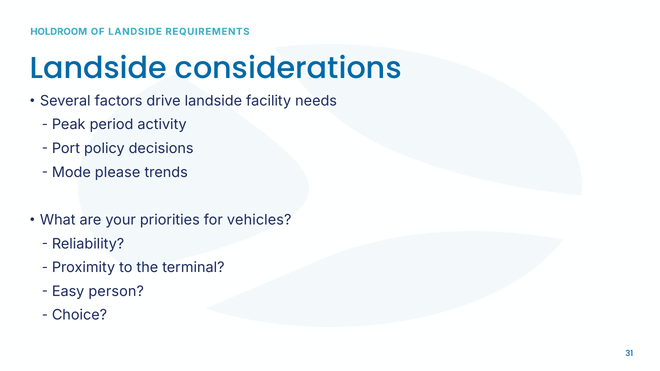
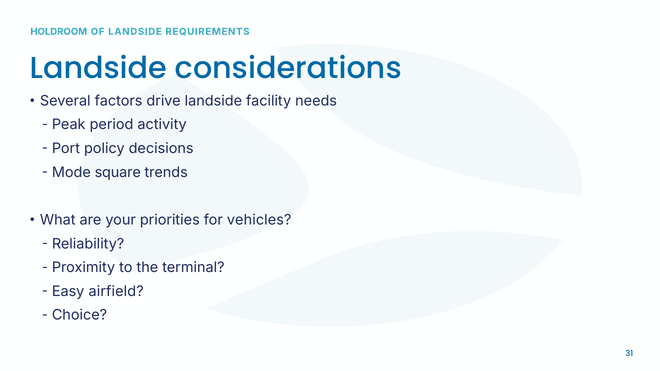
please: please -> square
person: person -> airfield
